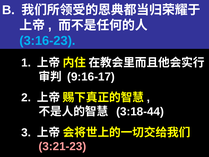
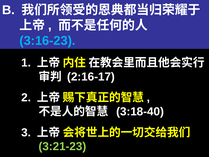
9:16-17: 9:16-17 -> 2:16-17
3:18-44: 3:18-44 -> 3:18-40
3:21-23 colour: pink -> light green
